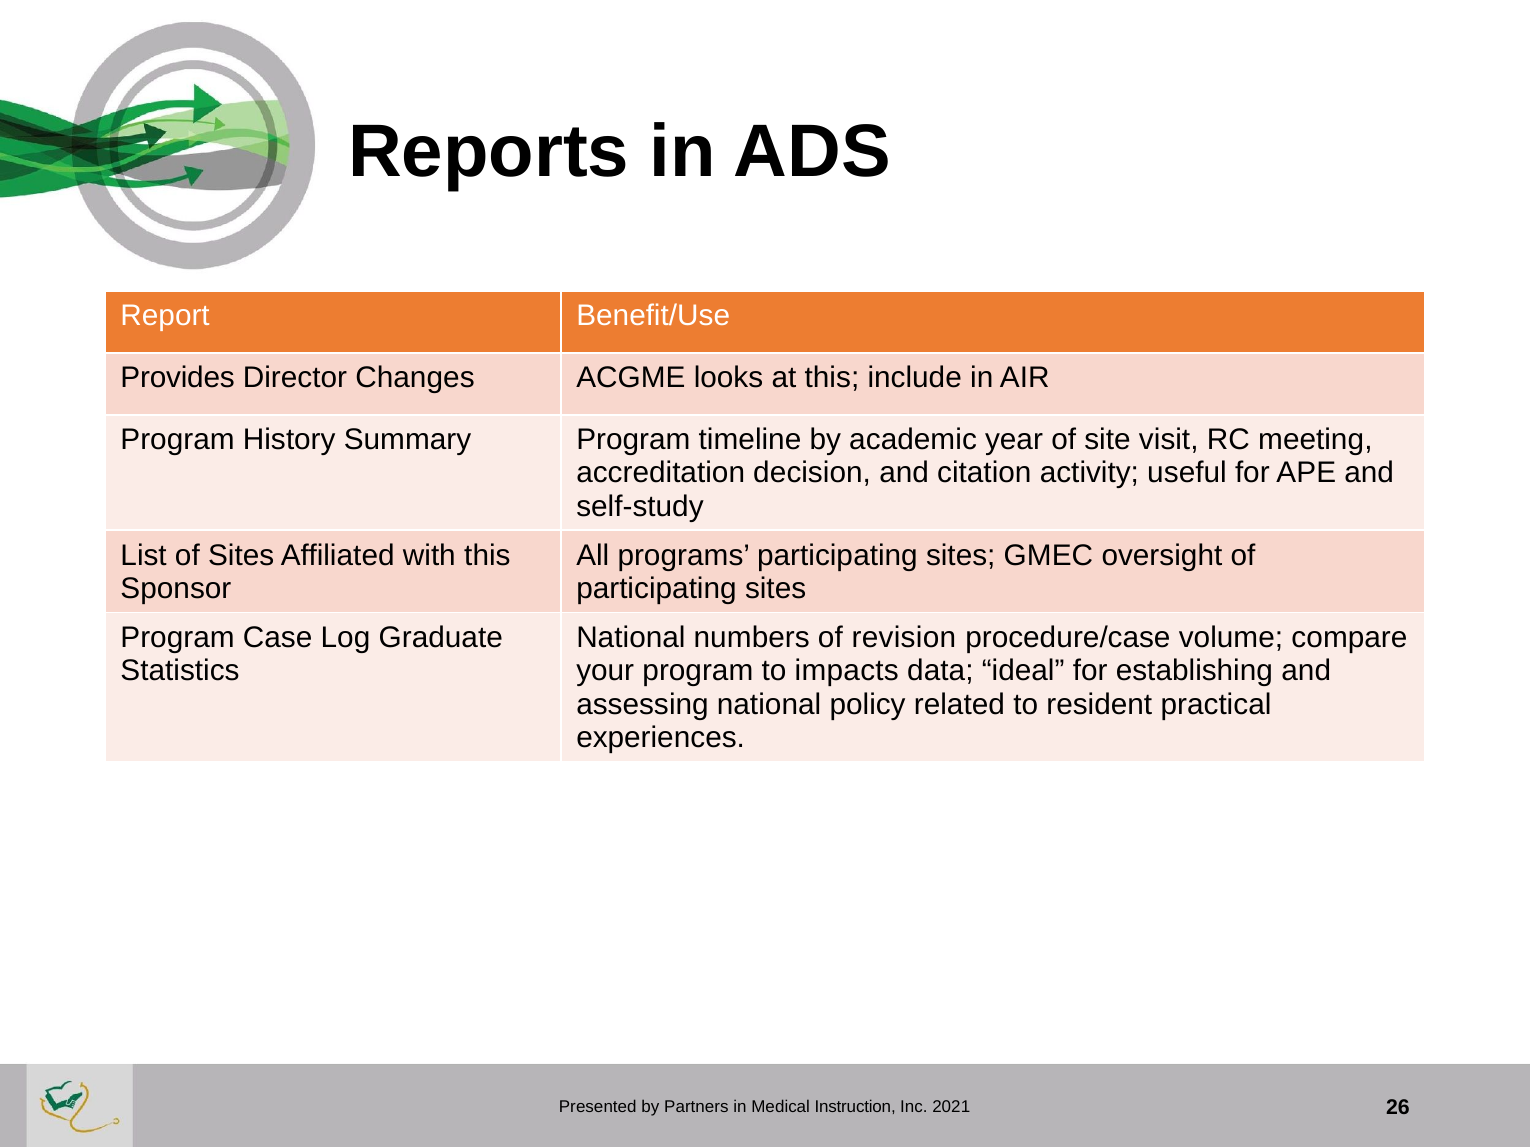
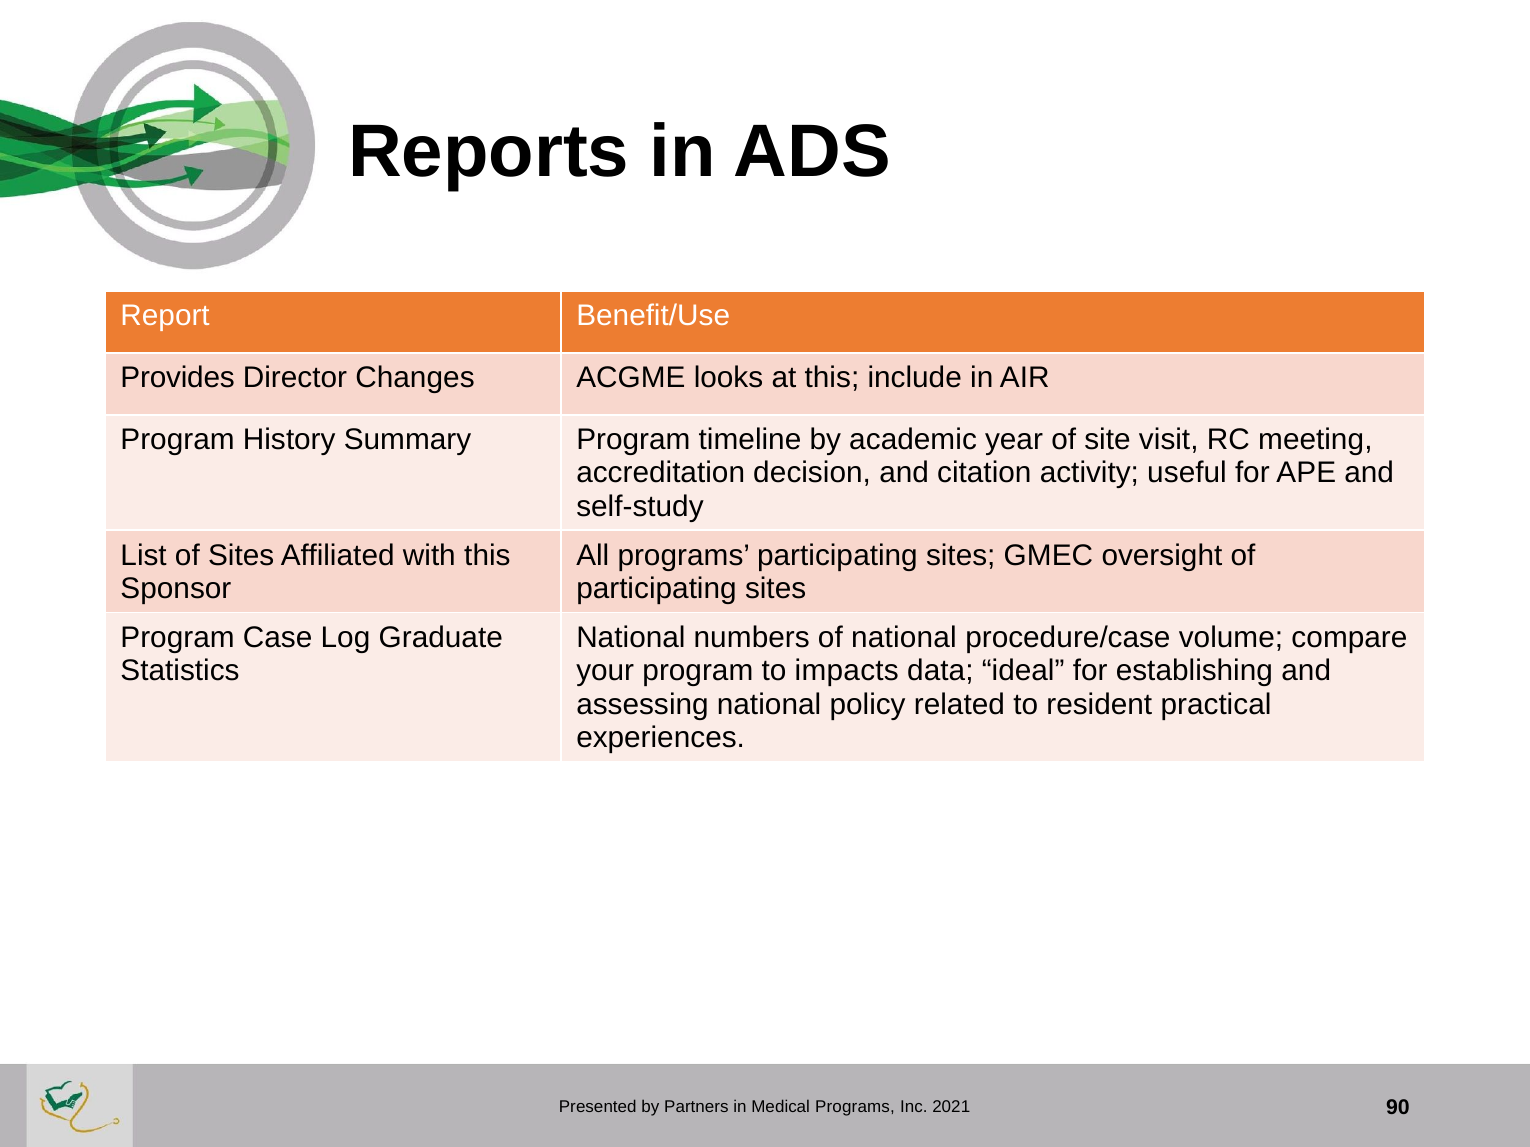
of revision: revision -> national
Medical Instruction: Instruction -> Programs
26: 26 -> 90
